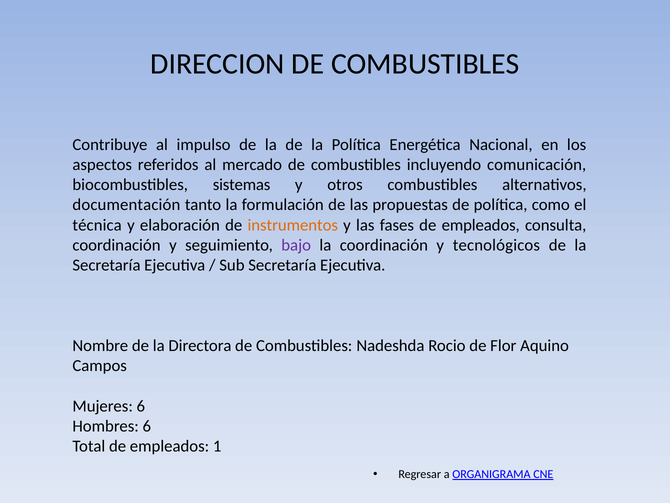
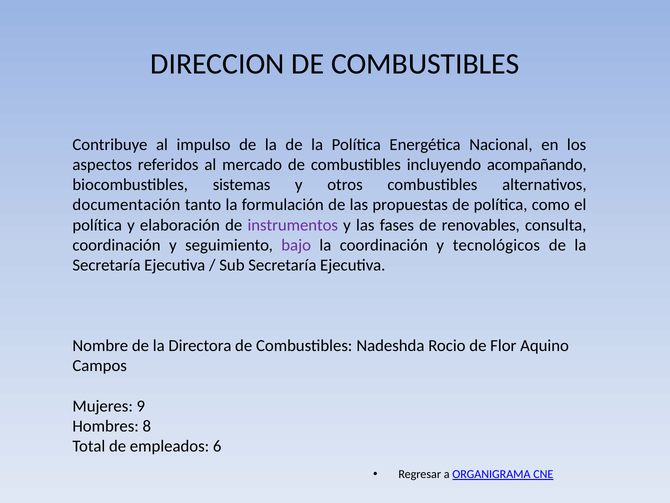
comunicación: comunicación -> acompañando
técnica at (97, 225): técnica -> política
instrumentos colour: orange -> purple
fases de empleados: empleados -> renovables
Mujeres 6: 6 -> 9
Hombres 6: 6 -> 8
1: 1 -> 6
